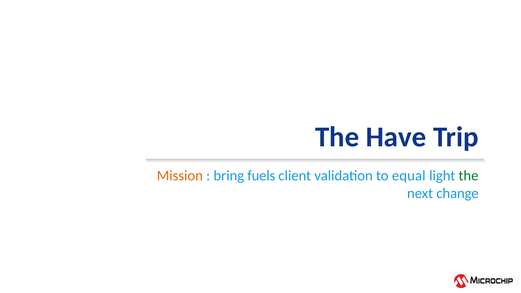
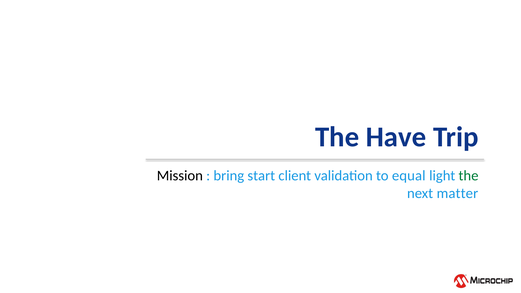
Mission colour: orange -> black
fuels: fuels -> start
change: change -> matter
